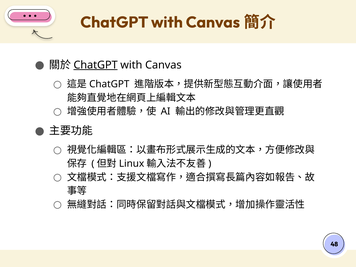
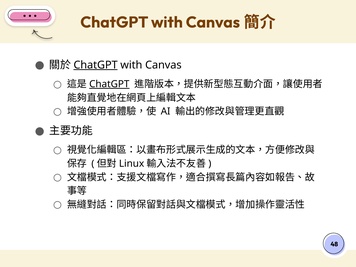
ChatGPT at (109, 84) underline: none -> present
